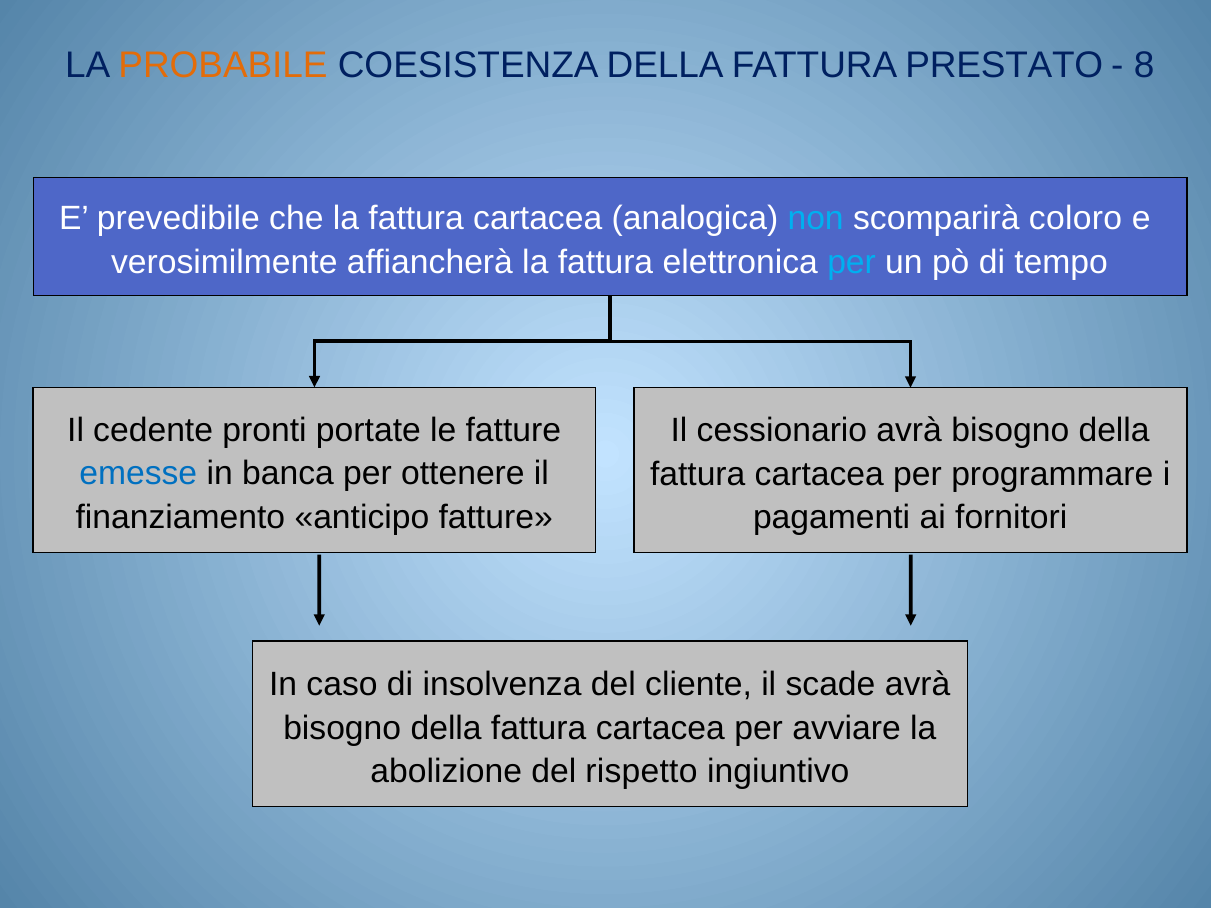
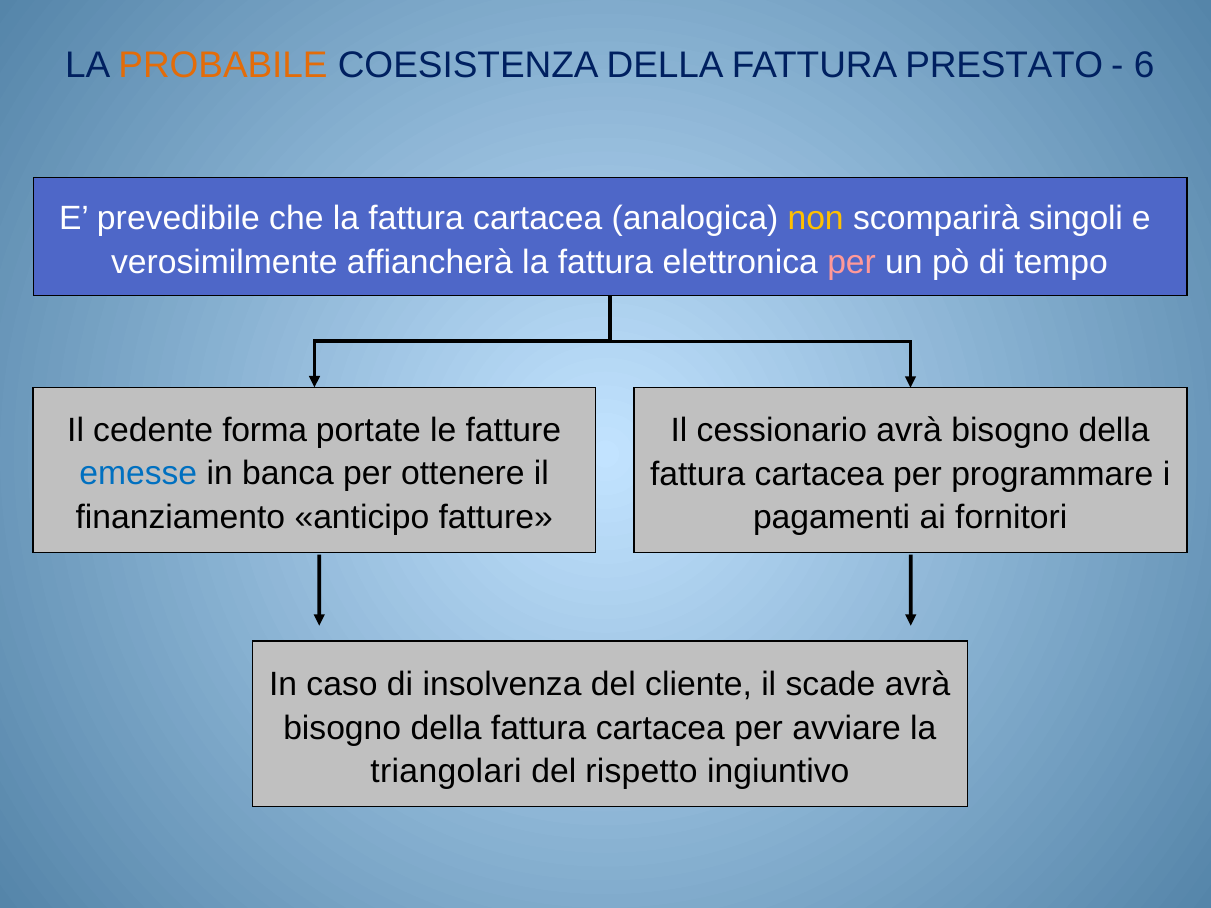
8: 8 -> 6
non colour: light blue -> yellow
coloro: coloro -> singoli
per at (852, 262) colour: light blue -> pink
pronti: pronti -> forma
abolizione: abolizione -> triangolari
